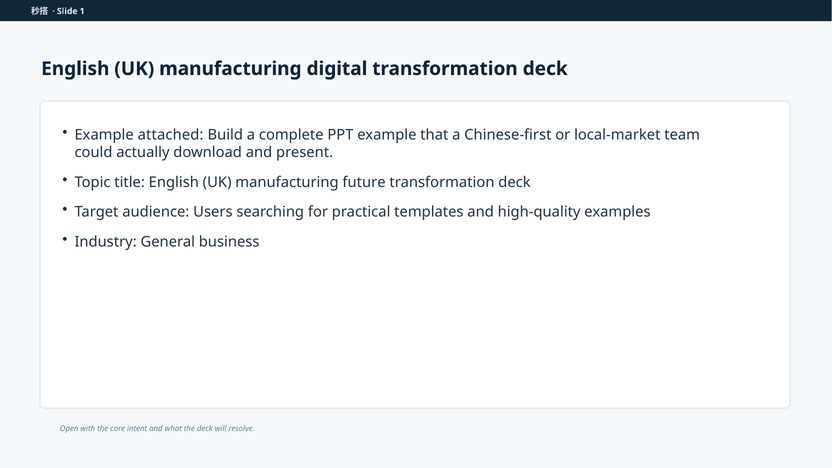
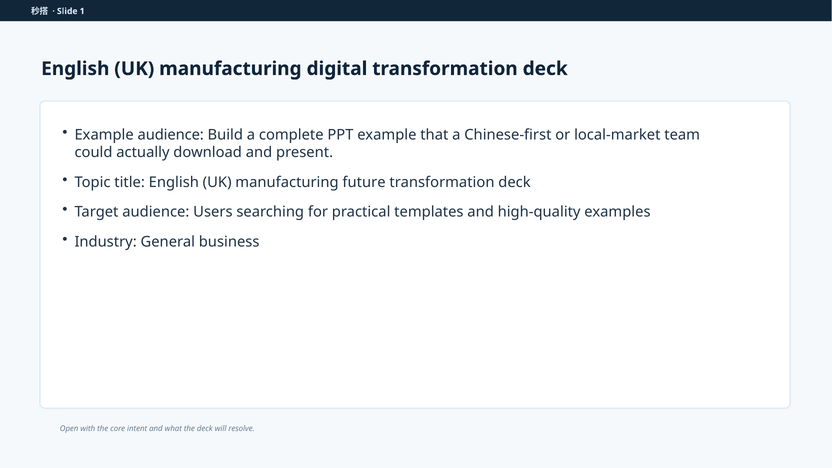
Example attached: attached -> audience
